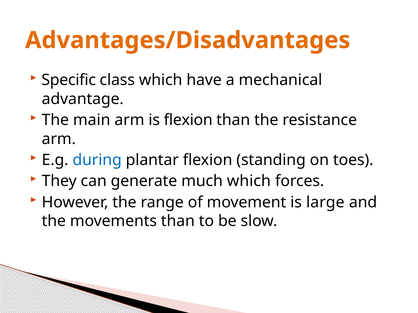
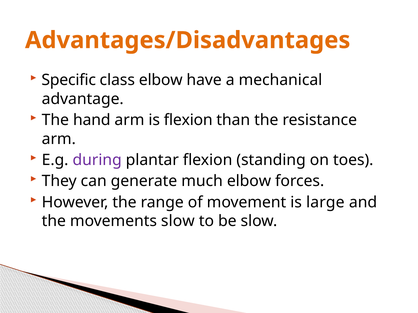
class which: which -> elbow
main: main -> hand
during colour: blue -> purple
much which: which -> elbow
movements than: than -> slow
